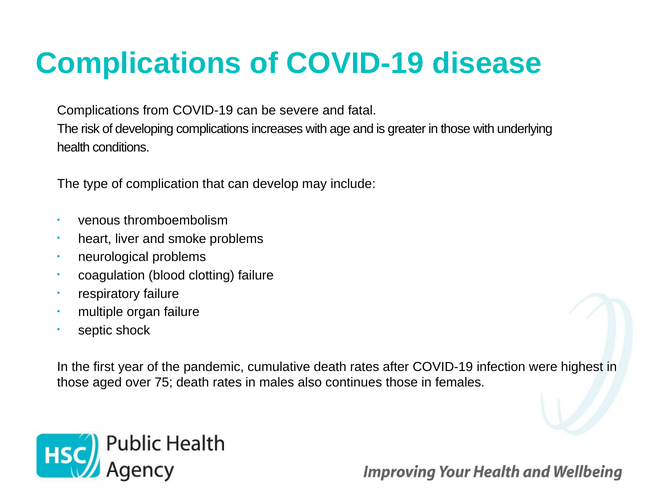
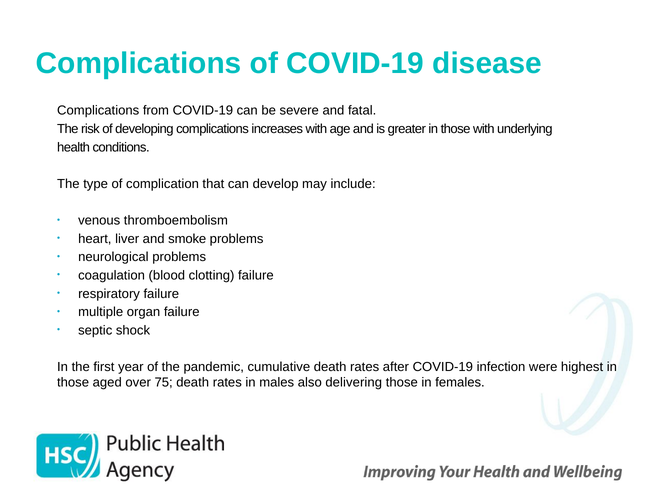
continues: continues -> delivering
